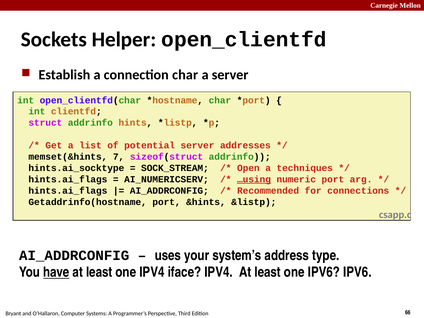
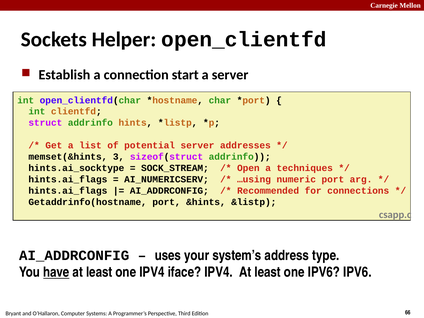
connection char: char -> start
7: 7 -> 3
…using underline: present -> none
